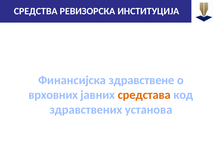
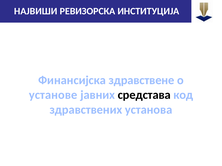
СРЕДСТВА: СРЕДСТВА -> НАЈВИШИ
врховних: врховних -> установе
средстава colour: orange -> black
